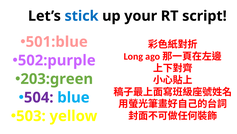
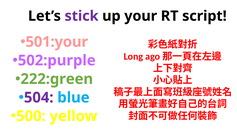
stick colour: blue -> purple
501:blue: 501:blue -> 501:your
203:green: 203:green -> 222:green
503: 503 -> 500
